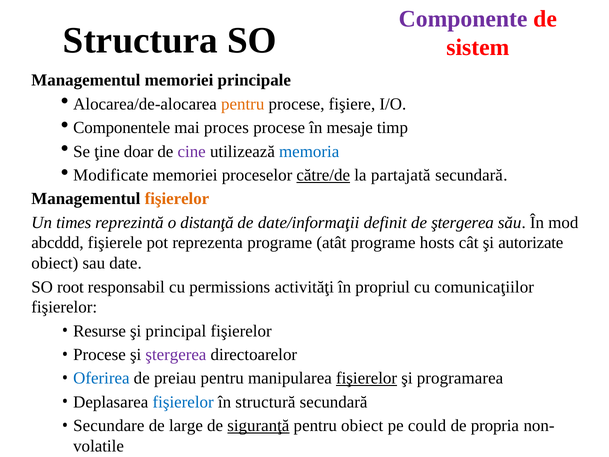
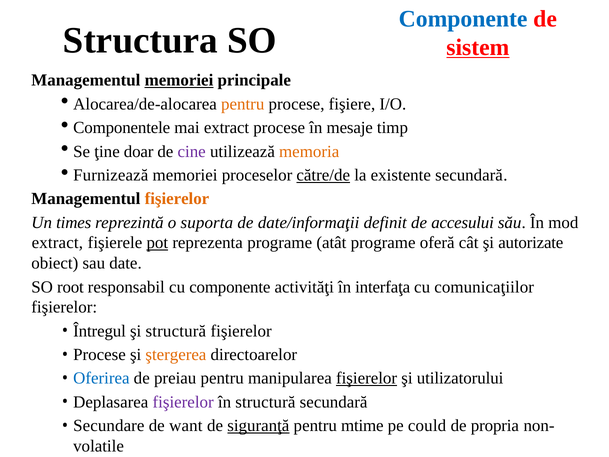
Componente at (463, 19) colour: purple -> blue
sistem underline: none -> present
memoriei at (179, 80) underline: none -> present
mai proces: proces -> extract
memoria colour: blue -> orange
Modificate: Modificate -> Furnizează
partajată: partajată -> existente
distanţă: distanţă -> suporta
de ştergerea: ştergerea -> accesului
abcddd at (58, 243): abcddd -> extract
pot underline: none -> present
hosts: hosts -> oferă
cu permissions: permissions -> componente
propriul: propriul -> interfaţa
Resurse: Resurse -> Întregul
şi principal: principal -> structură
ştergerea at (176, 354) colour: purple -> orange
programarea: programarea -> utilizatorului
fişierelor at (183, 402) colour: blue -> purple
large: large -> want
pentru obiect: obiect -> mtime
